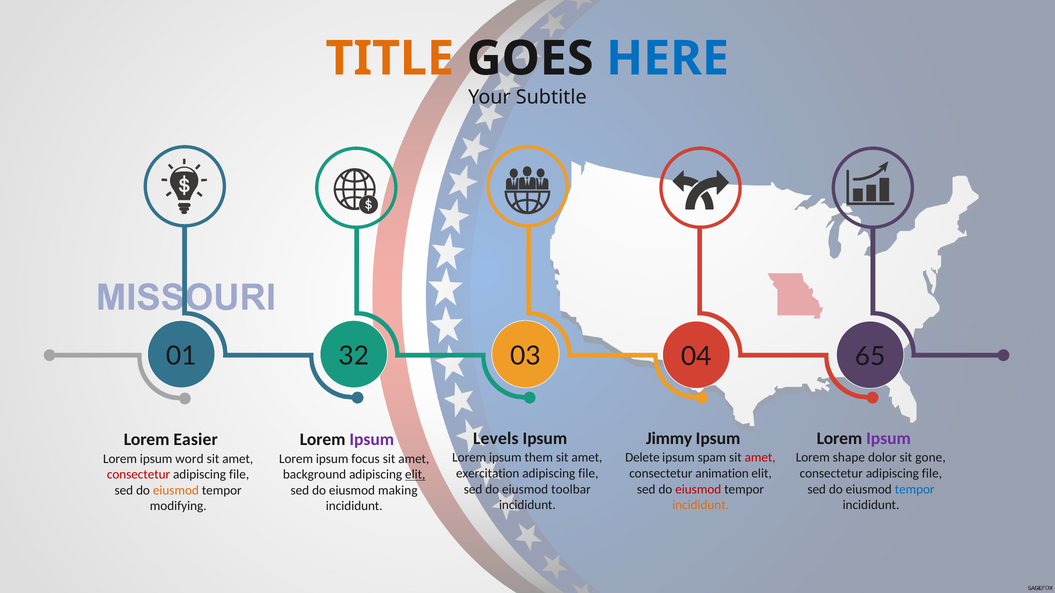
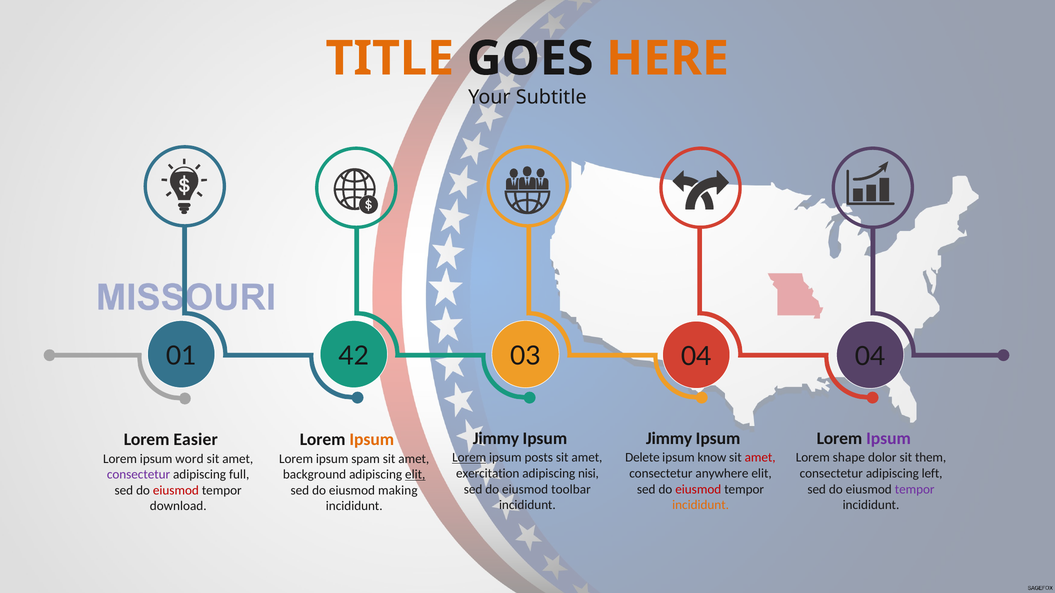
HERE colour: blue -> orange
32: 32 -> 42
04 65: 65 -> 04
Levels at (496, 439): Levels -> Jimmy
Ipsum at (372, 440) colour: purple -> orange
Lorem at (469, 458) underline: none -> present
them: them -> posts
spam: spam -> know
gone: gone -> them
focus: focus -> spam
file at (588, 474): file -> nisi
animation: animation -> anywhere
file at (932, 474): file -> left
consectetur at (139, 475) colour: red -> purple
file at (239, 475): file -> full
tempor at (915, 490) colour: blue -> purple
eiusmod at (176, 491) colour: orange -> red
modifying: modifying -> download
